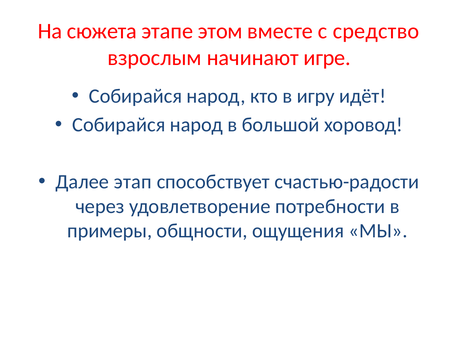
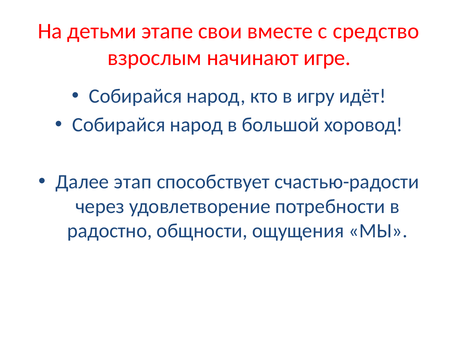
сюжета: сюжета -> детьми
этом: этом -> свои
примеры: примеры -> радостно
